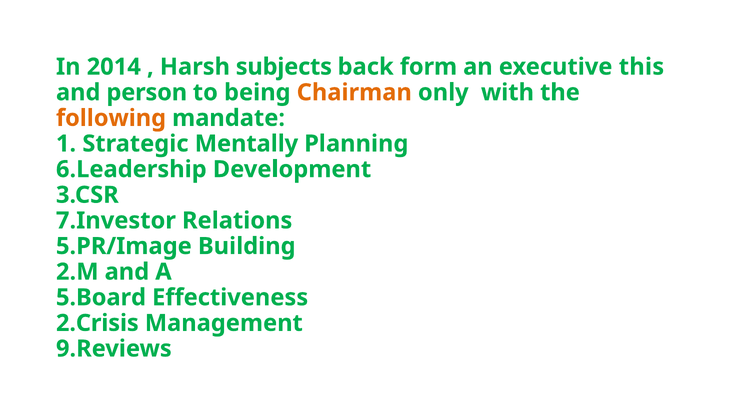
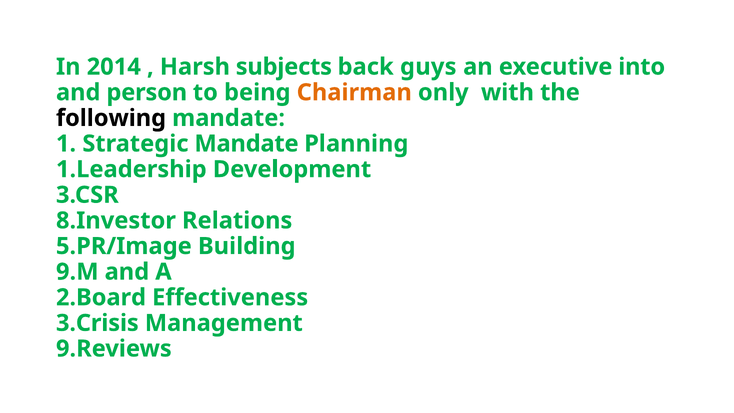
form: form -> guys
this: this -> into
following colour: orange -> black
Strategic Mentally: Mentally -> Mandate
6.Leadership: 6.Leadership -> 1.Leadership
7.Investor: 7.Investor -> 8.Investor
2.M: 2.M -> 9.M
5.Board: 5.Board -> 2.Board
2.Crisis: 2.Crisis -> 3.Crisis
